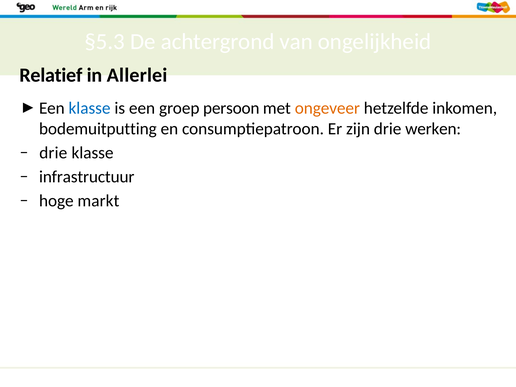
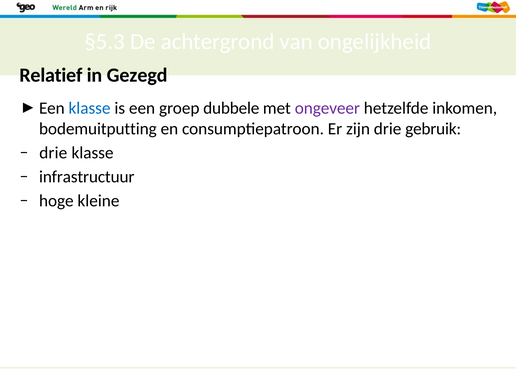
Allerlei: Allerlei -> Gezegd
persoon: persoon -> dubbele
ongeveer colour: orange -> purple
werken: werken -> gebruik
markt: markt -> kleine
